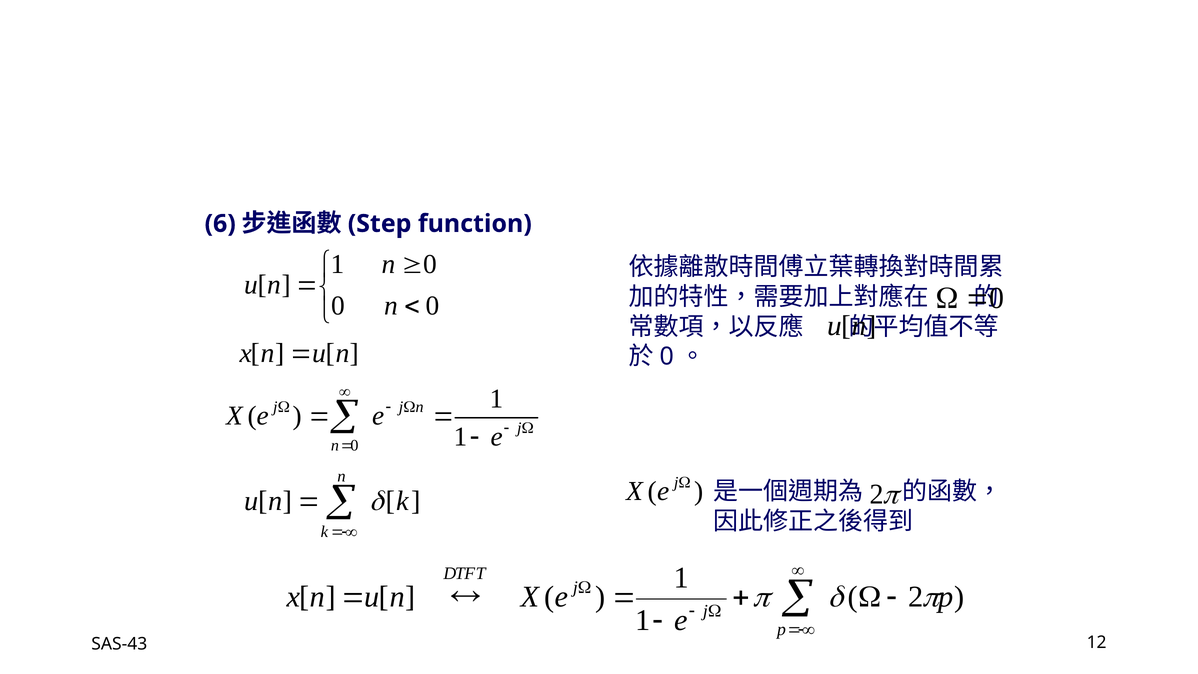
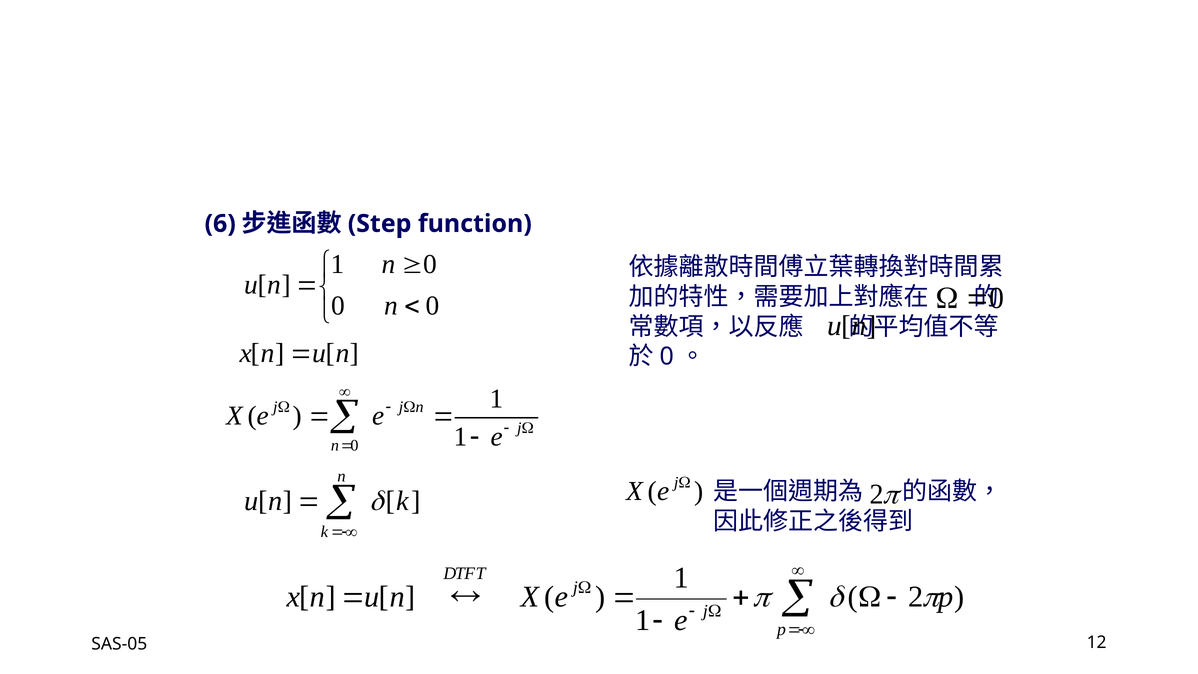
SAS-43: SAS-43 -> SAS-05
